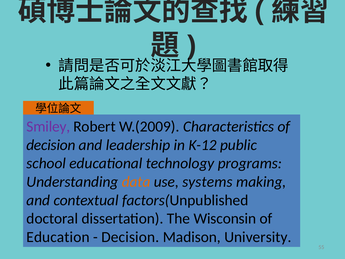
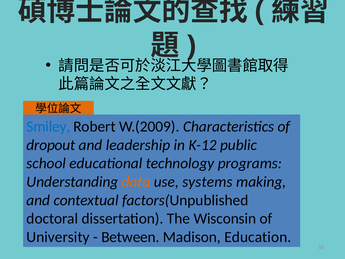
Smiley colour: purple -> blue
decision at (51, 145): decision -> dropout
Education: Education -> University
Decision at (130, 237): Decision -> Between
University: University -> Education
